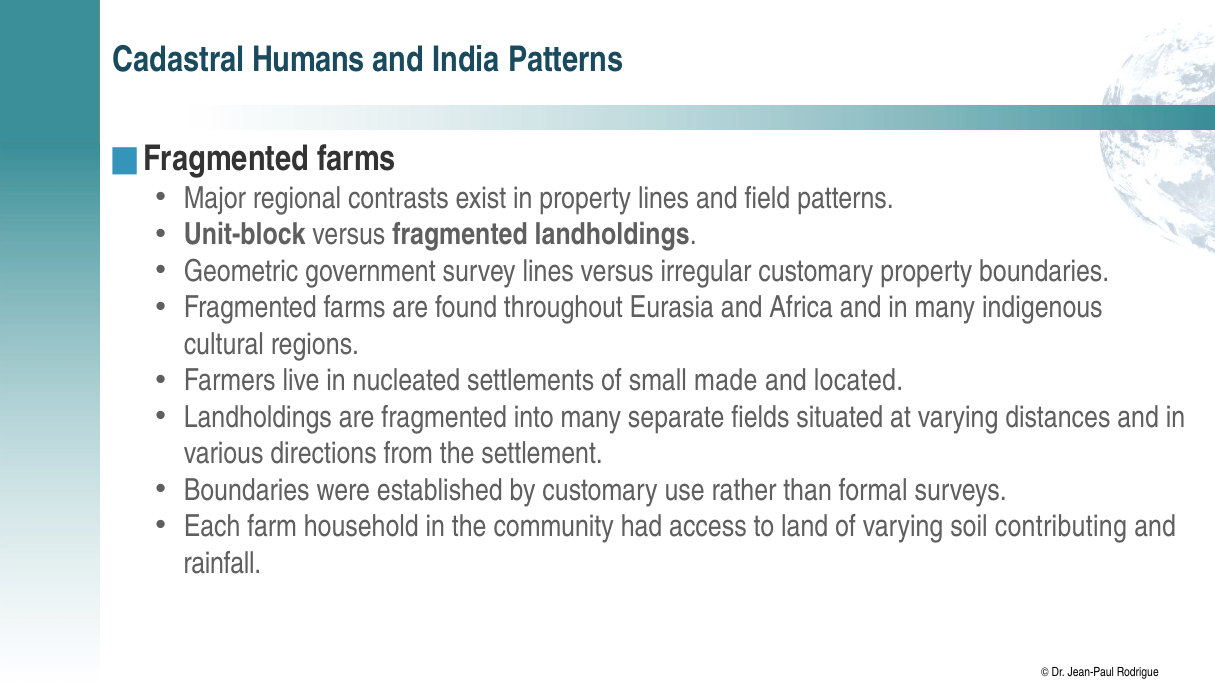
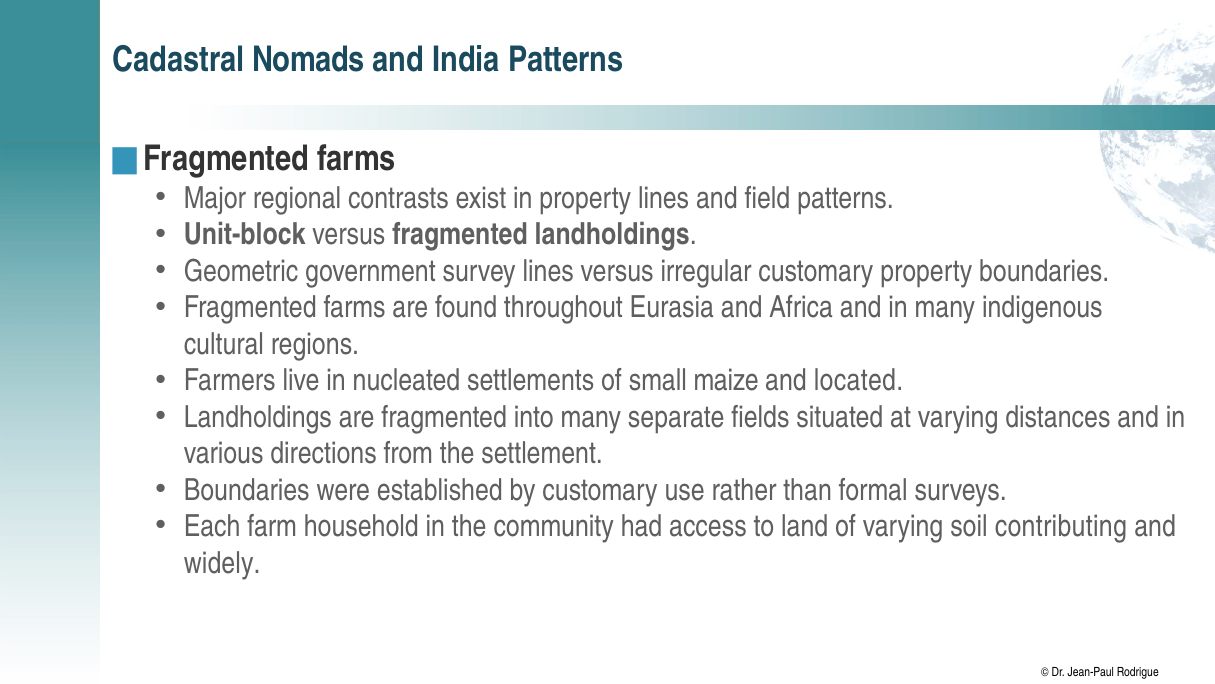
Humans: Humans -> Nomads
made: made -> maize
rainfall: rainfall -> widely
